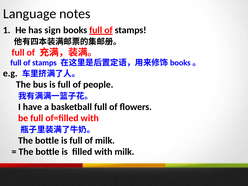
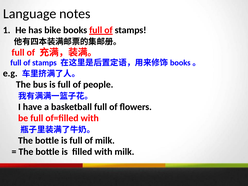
sign: sign -> bike
